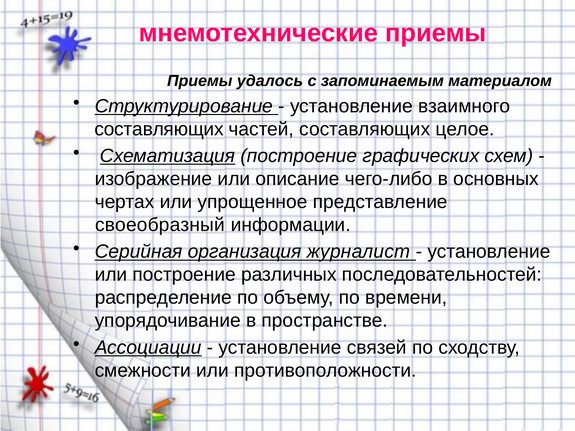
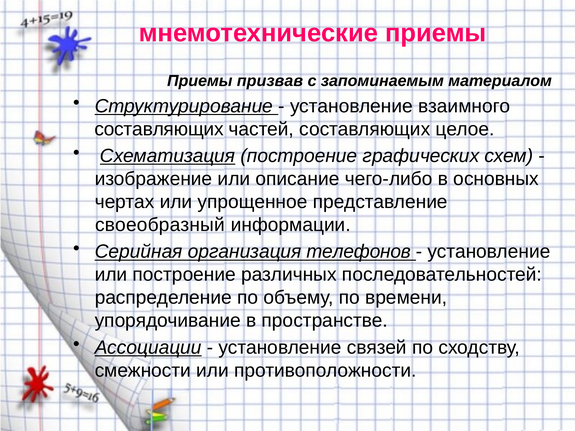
удалось: удалось -> призвав
журналист: журналист -> телефонов
